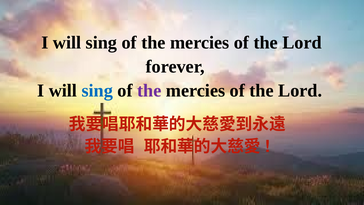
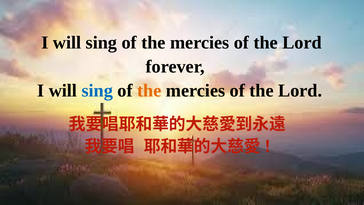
the at (149, 91) colour: purple -> orange
